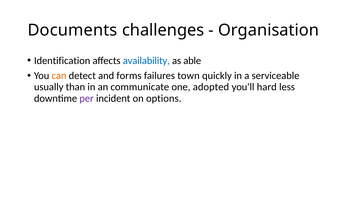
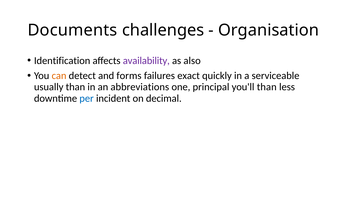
availability colour: blue -> purple
able: able -> also
town: town -> exact
communicate: communicate -> abbreviations
adopted: adopted -> principal
you'll hard: hard -> than
per colour: purple -> blue
options: options -> decimal
